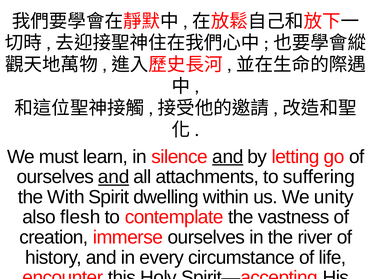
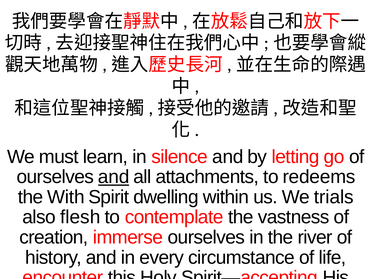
and at (228, 156) underline: present -> none
suffering: suffering -> redeems
unity: unity -> trials
